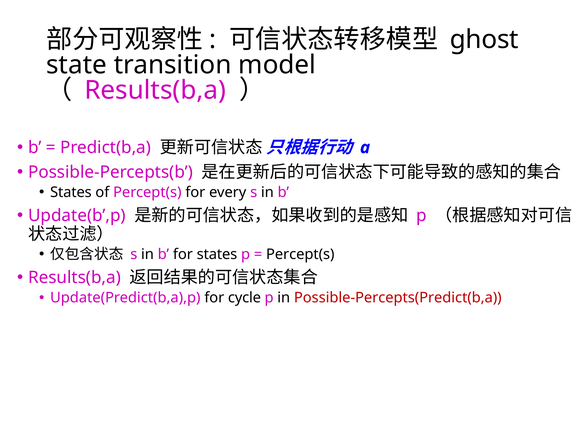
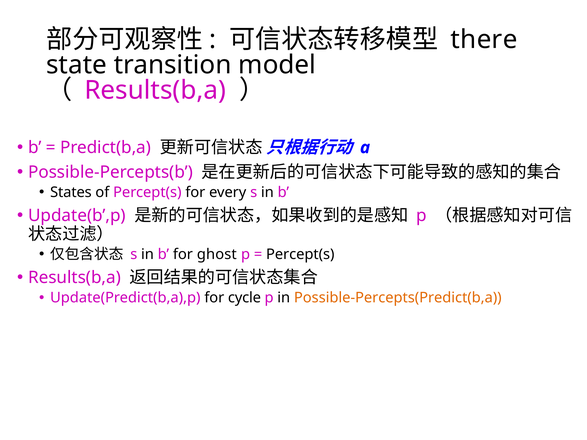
ghost: ghost -> there
for states: states -> ghost
Possible-Percepts(Predict(b,a colour: red -> orange
